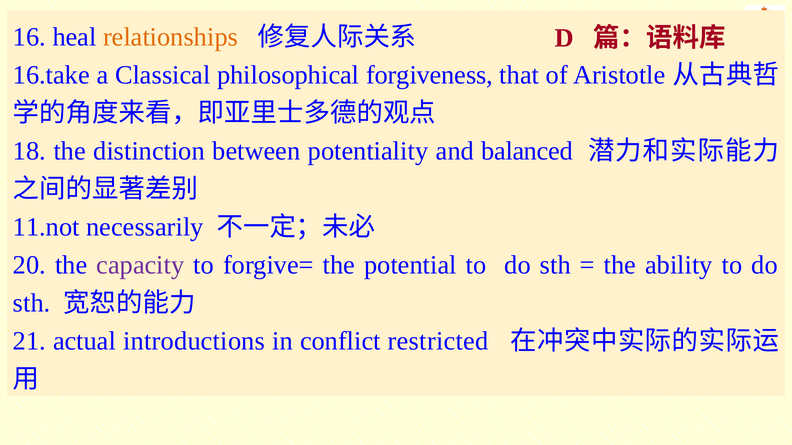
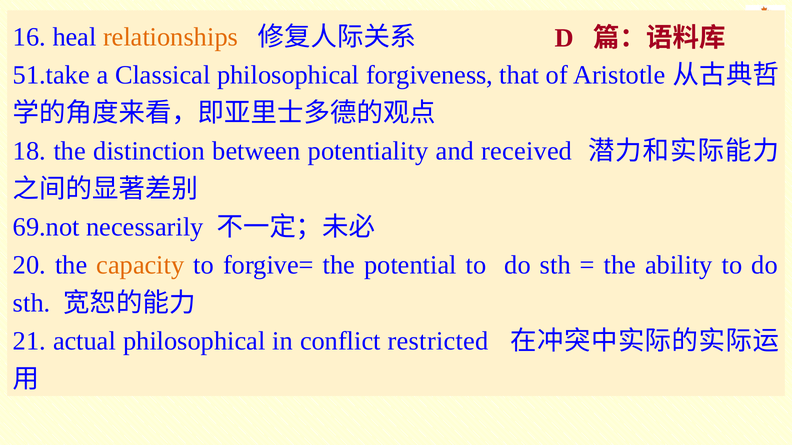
16.take: 16.take -> 51.take
balanced: balanced -> received
11.not: 11.not -> 69.not
capacity colour: purple -> orange
actual introductions: introductions -> philosophical
